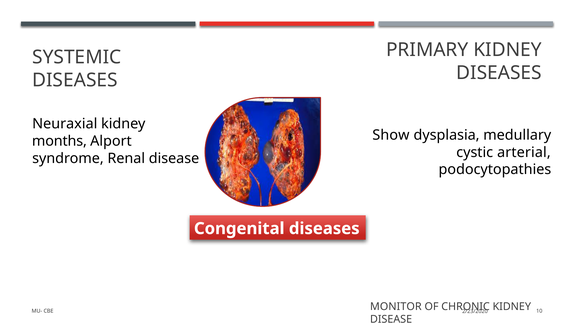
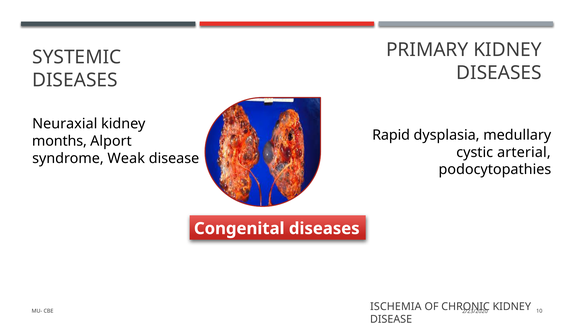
Show: Show -> Rapid
Renal: Renal -> Weak
MONITOR: MONITOR -> ISCHEMIA
